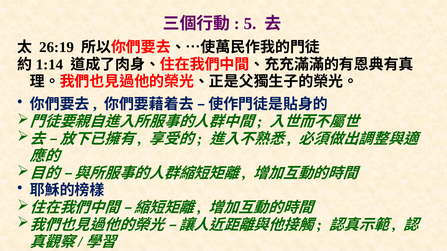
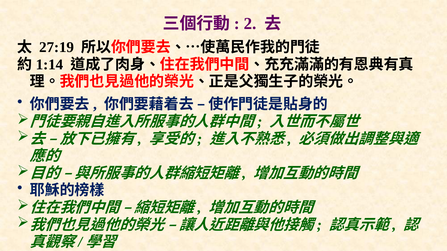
5: 5 -> 2
26:19: 26:19 -> 27:19
